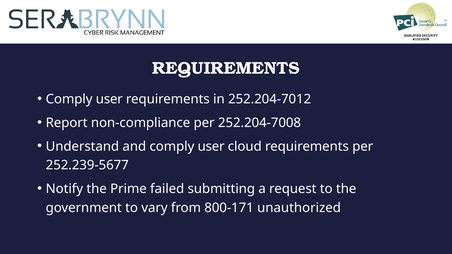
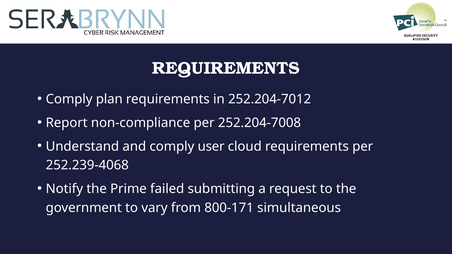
user at (109, 99): user -> plan
252.239-5677: 252.239-5677 -> 252.239-4068
unauthorized: unauthorized -> simultaneous
